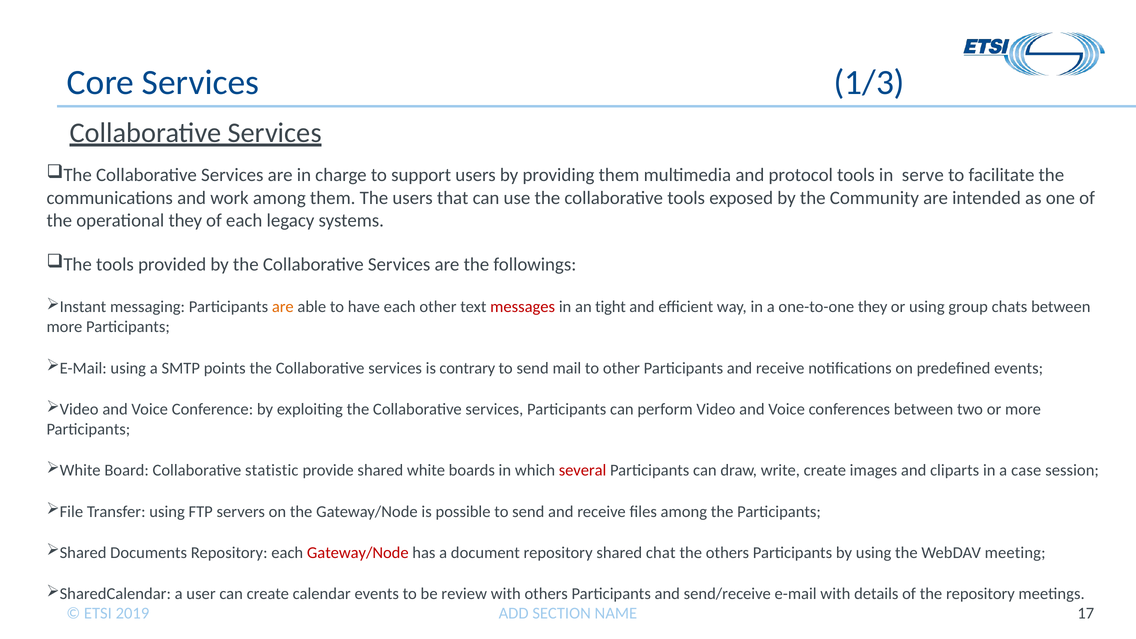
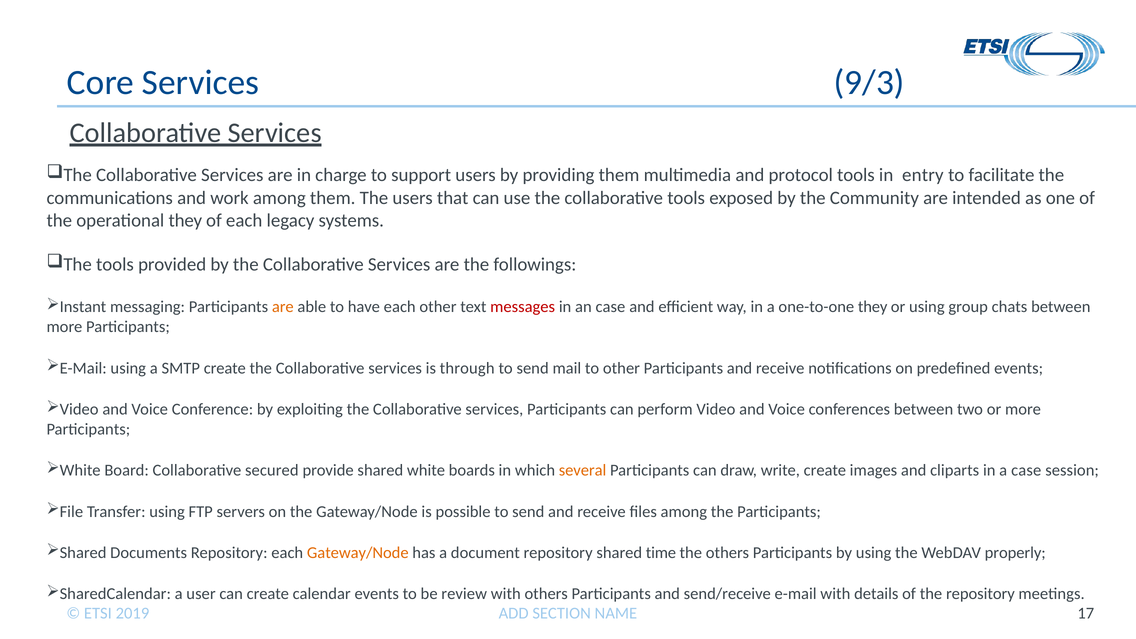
1/3: 1/3 -> 9/3
serve: serve -> entry
an tight: tight -> case
SMTP points: points -> create
contrary: contrary -> through
statistic: statistic -> secured
several colour: red -> orange
Gateway/Node at (358, 553) colour: red -> orange
chat: chat -> time
meeting: meeting -> properly
